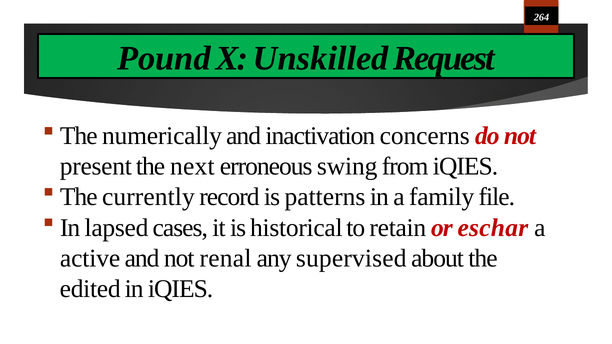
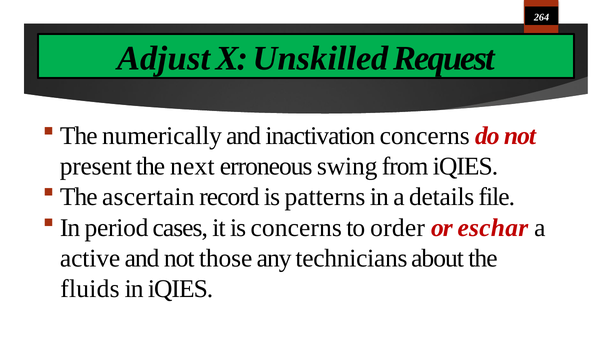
Pound: Pound -> Adjust
currently: currently -> ascertain
family: family -> details
lapsed: lapsed -> period
is historical: historical -> concerns
retain: retain -> order
renal: renal -> those
supervised: supervised -> technicians
edited: edited -> fluids
